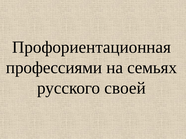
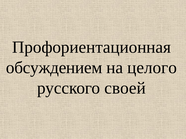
профессиями: профессиями -> обсуждением
семьях: семьях -> целого
